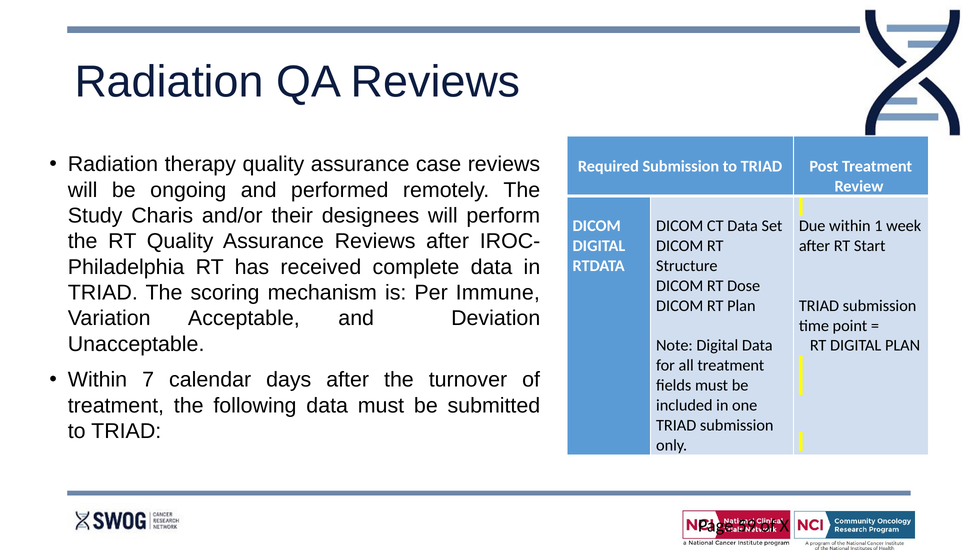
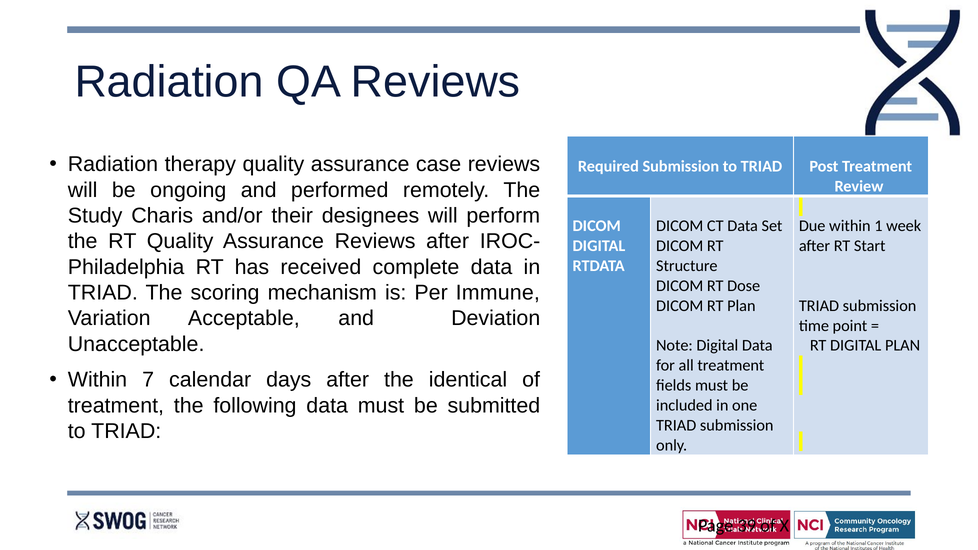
turnover: turnover -> identical
59: 59 -> 39
